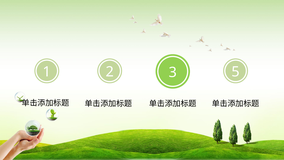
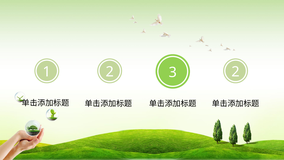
2 5: 5 -> 2
